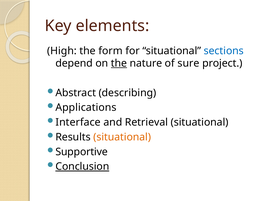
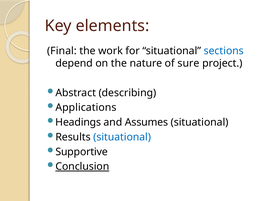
High: High -> Final
form: form -> work
the at (119, 63) underline: present -> none
Interface: Interface -> Headings
Retrieval: Retrieval -> Assumes
situational at (122, 137) colour: orange -> blue
